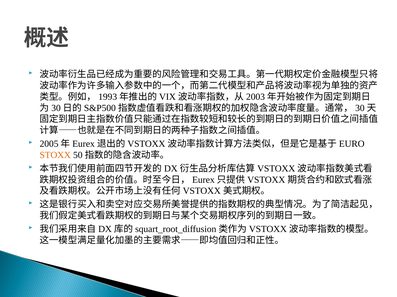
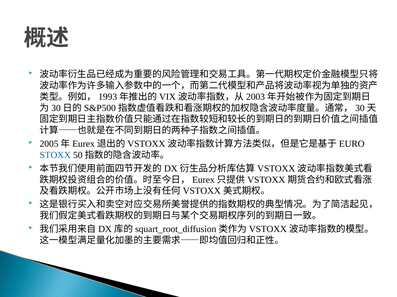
STOXX colour: orange -> blue
